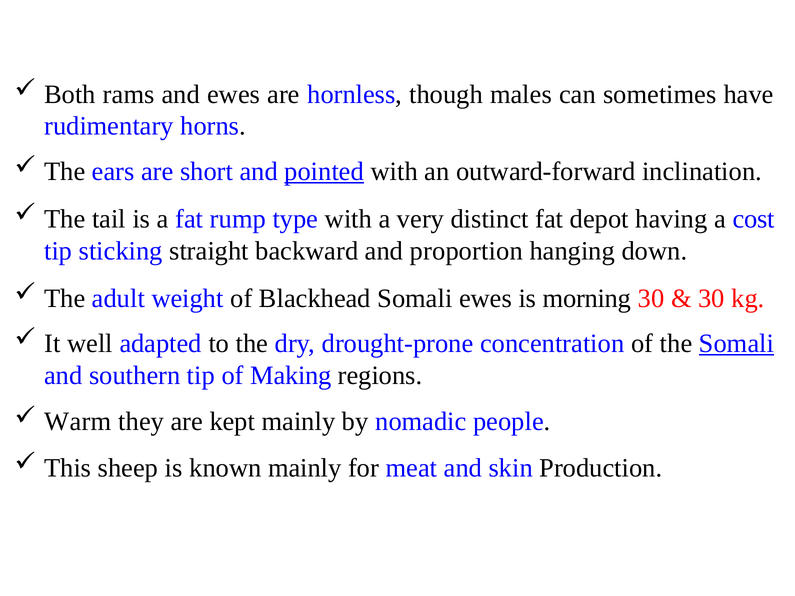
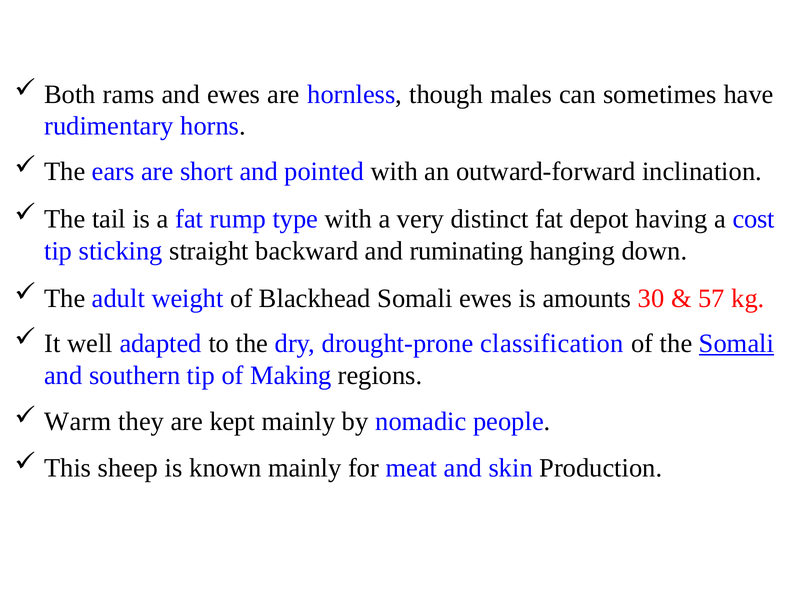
pointed underline: present -> none
proportion: proportion -> ruminating
morning: morning -> amounts
30 at (711, 299): 30 -> 57
concentration: concentration -> classification
